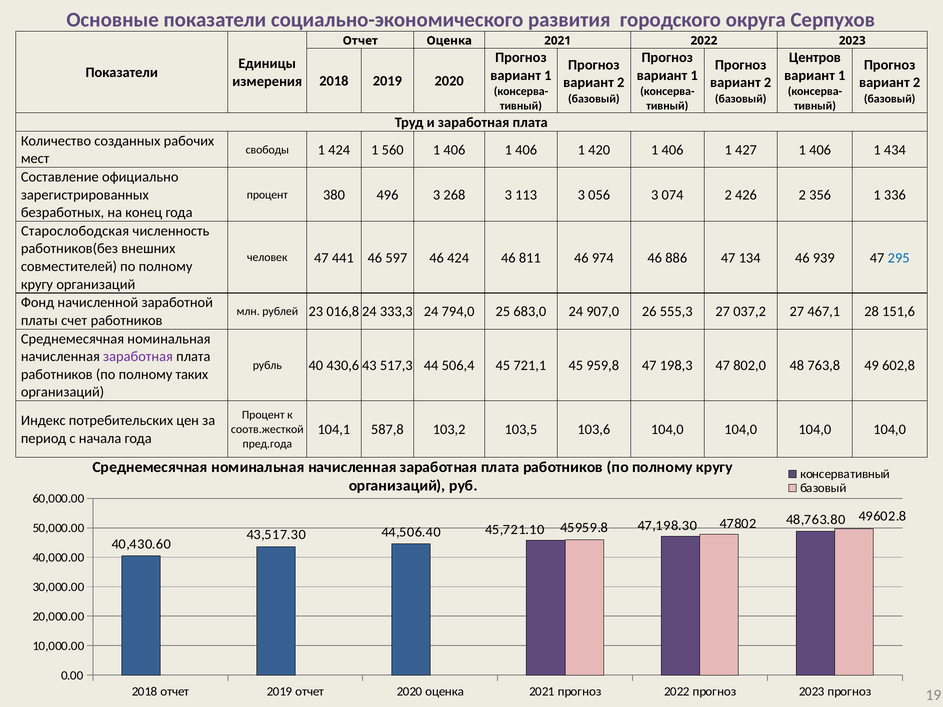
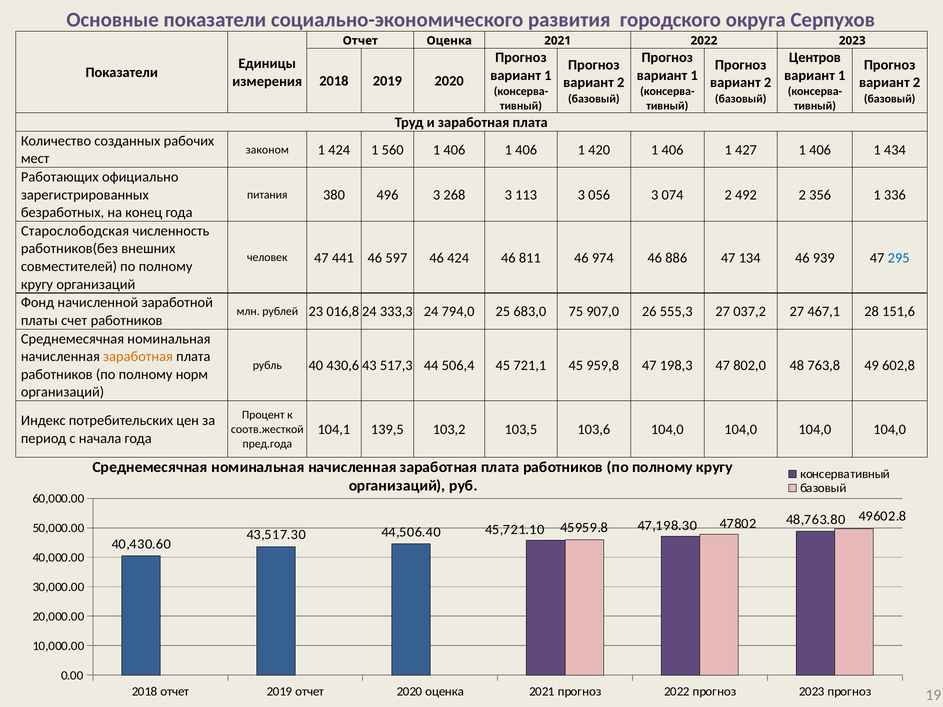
свободы: свободы -> законом
Составление: Составление -> Работающих
процент at (267, 195): процент -> питания
426: 426 -> 492
683,0 24: 24 -> 75
заработная at (138, 357) colour: purple -> orange
таких: таких -> норм
587,8: 587,8 -> 139,5
